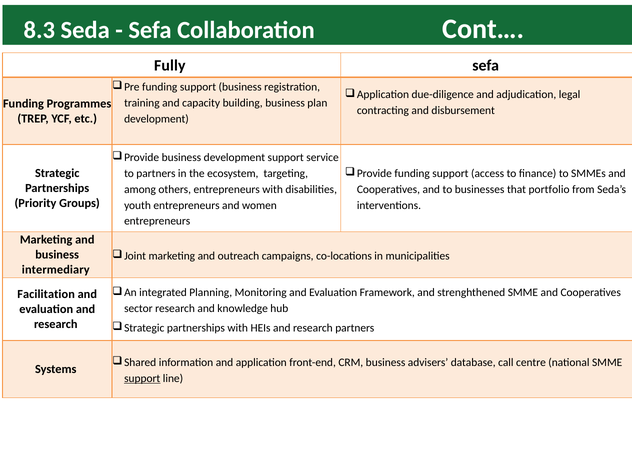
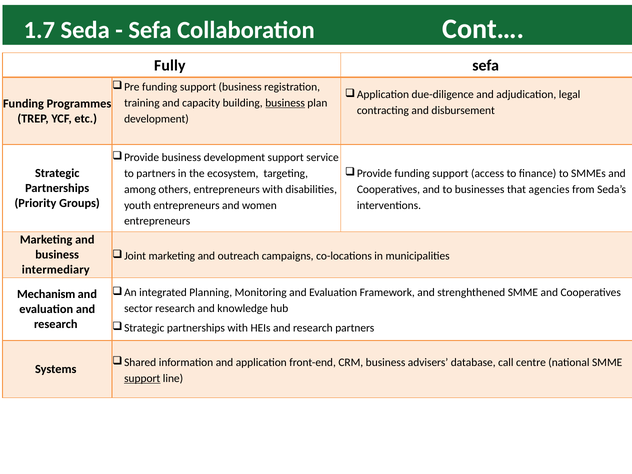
8.3: 8.3 -> 1.7
business at (285, 103) underline: none -> present
portfolio: portfolio -> agencies
Facilitation: Facilitation -> Mechanism
